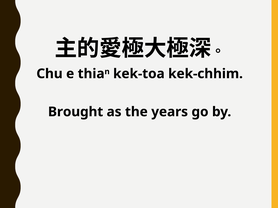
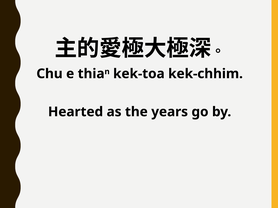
Brought: Brought -> Hearted
